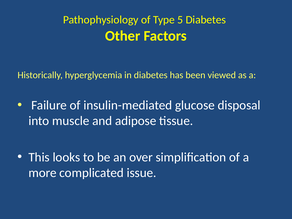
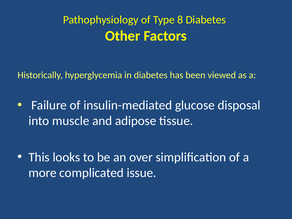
5: 5 -> 8
